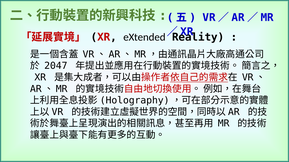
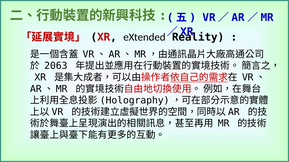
2047: 2047 -> 2063
